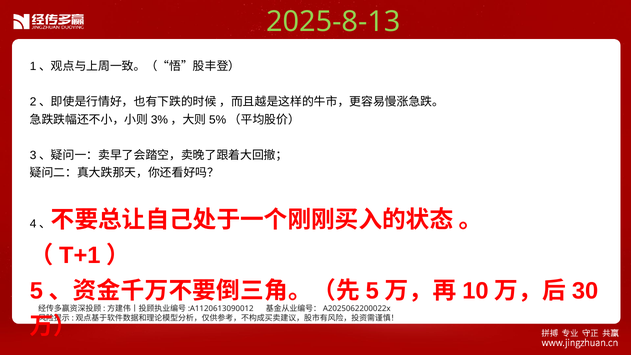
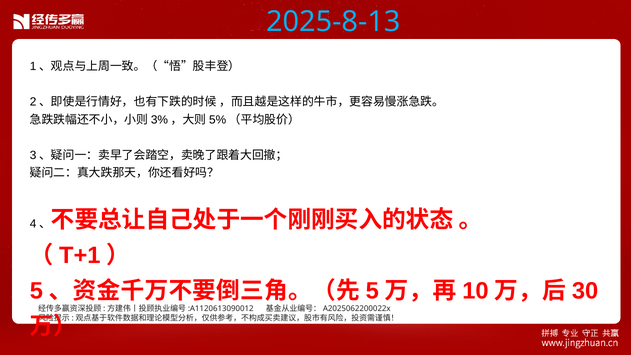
2025-8-13 colour: light green -> light blue
